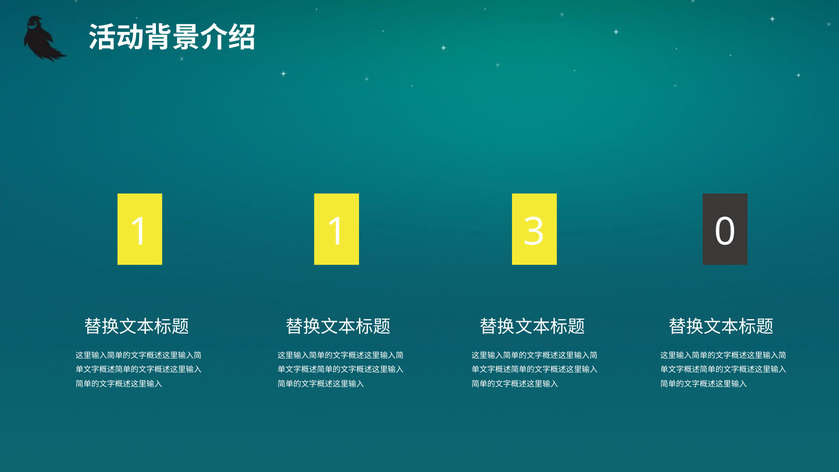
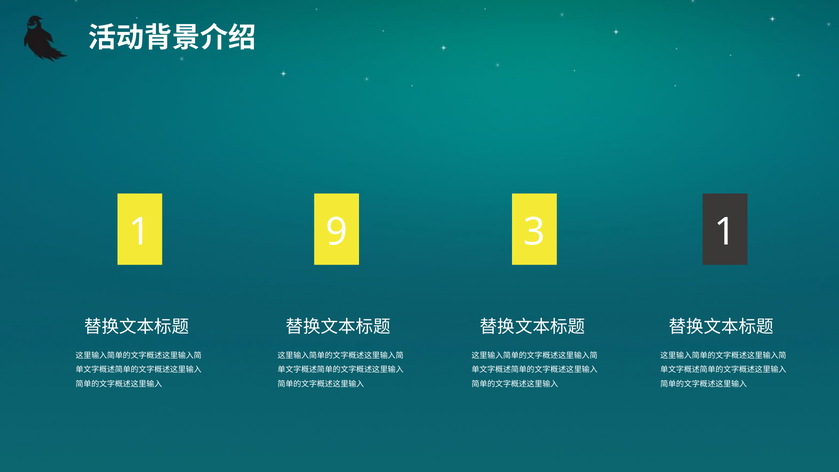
1 1: 1 -> 9
3 0: 0 -> 1
